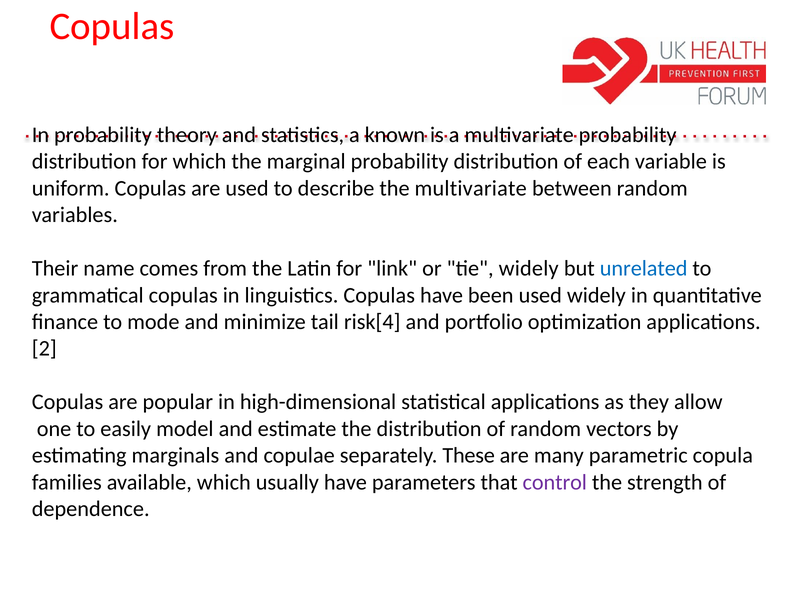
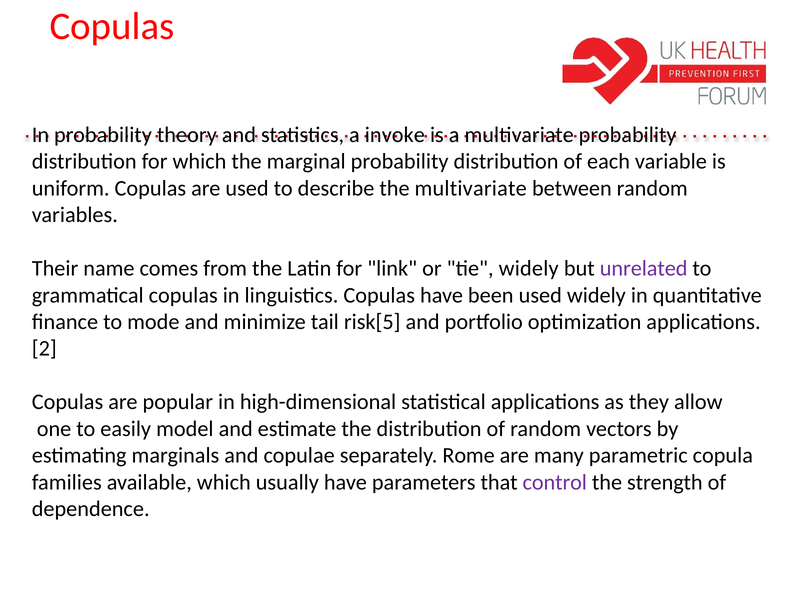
known: known -> invoke
unrelated colour: blue -> purple
risk[4: risk[4 -> risk[5
These: These -> Rome
